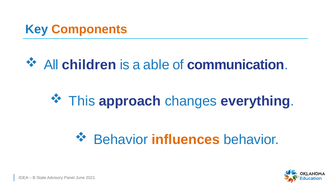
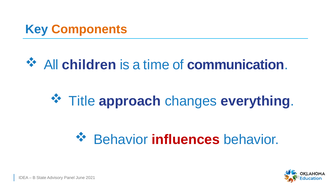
able: able -> time
This: This -> Title
influences colour: orange -> red
